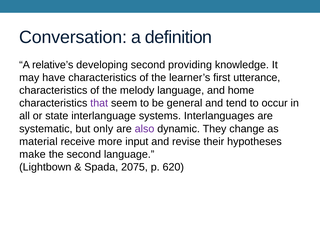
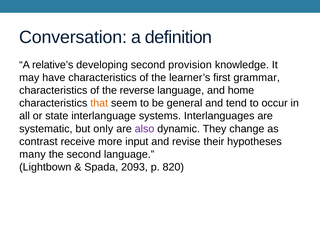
providing: providing -> provision
utterance: utterance -> grammar
melody: melody -> reverse
that colour: purple -> orange
material: material -> contrast
make: make -> many
2075: 2075 -> 2093
620: 620 -> 820
